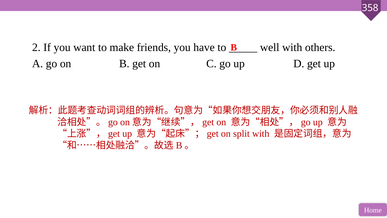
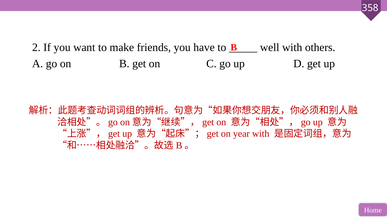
split: split -> year
